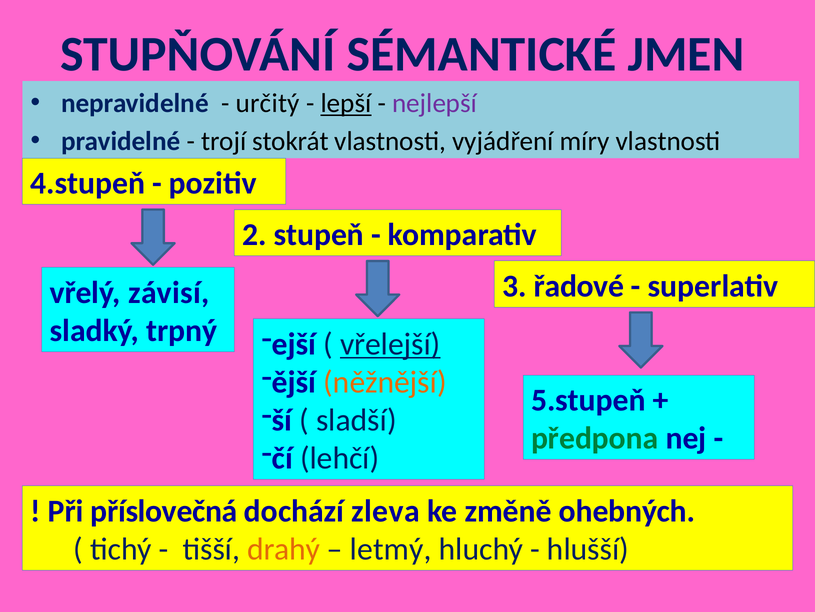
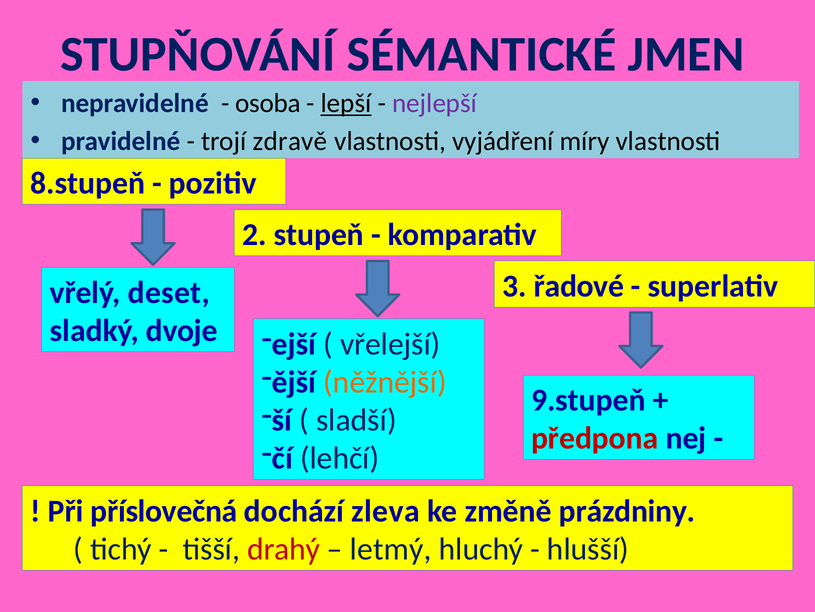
určitý: určitý -> osoba
stokrát: stokrát -> zdravě
4.stupeň: 4.stupeň -> 8.stupeň
závisí: závisí -> deset
trpný: trpný -> dvoje
vřelejší underline: present -> none
5.stupeň: 5.stupeň -> 9.stupeň
předpona colour: green -> red
ohebných: ohebných -> prázdniny
drahý colour: orange -> red
